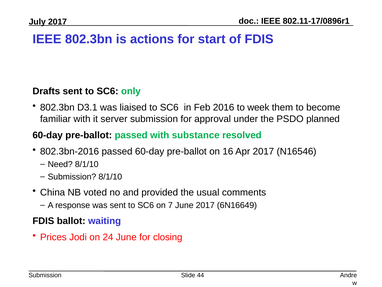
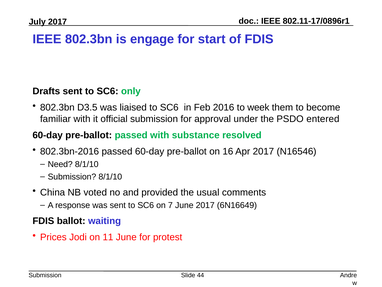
actions: actions -> engage
D3.1: D3.1 -> D3.5
server: server -> official
planned: planned -> entered
24: 24 -> 11
closing: closing -> protest
